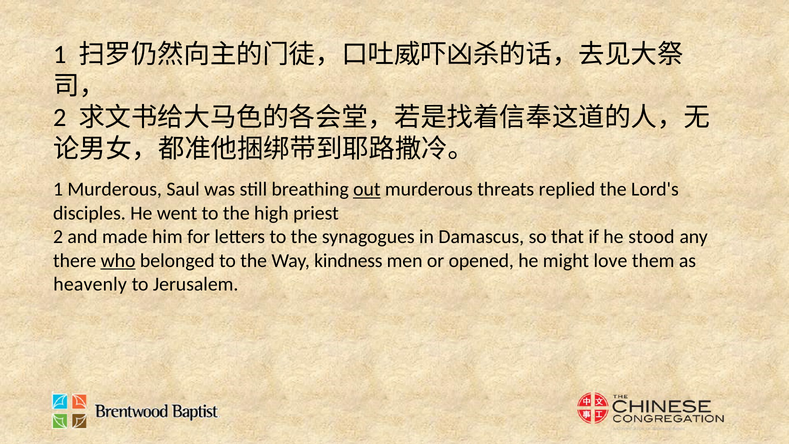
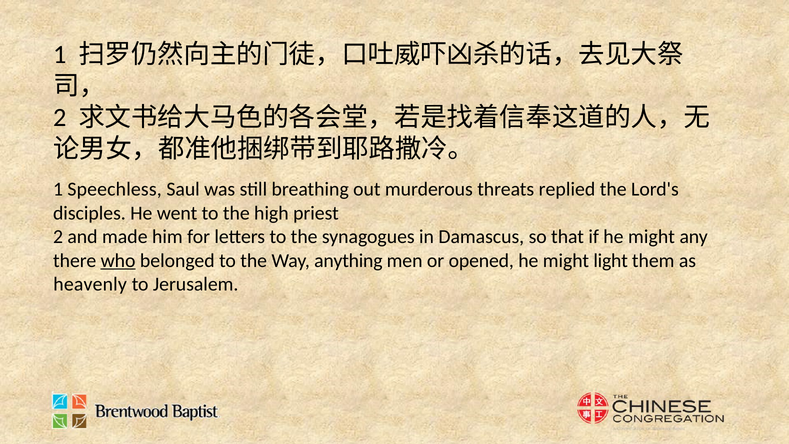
1 Murderous: Murderous -> Speechless
out underline: present -> none
if he stood: stood -> might
kindness: kindness -> anything
love: love -> light
